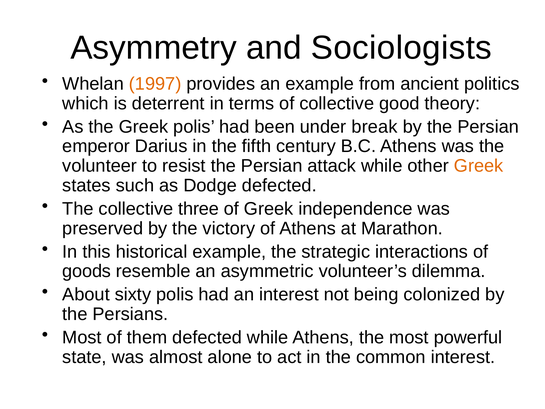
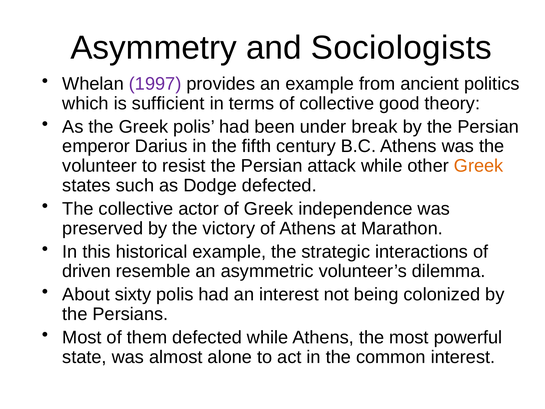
1997 colour: orange -> purple
deterrent: deterrent -> sufficient
three: three -> actor
goods: goods -> driven
